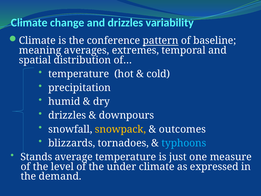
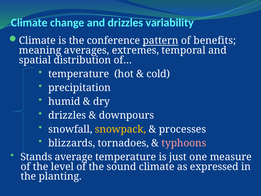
baseline: baseline -> benefits
outcomes: outcomes -> processes
typhoons colour: light blue -> pink
under: under -> sound
demand: demand -> planting
